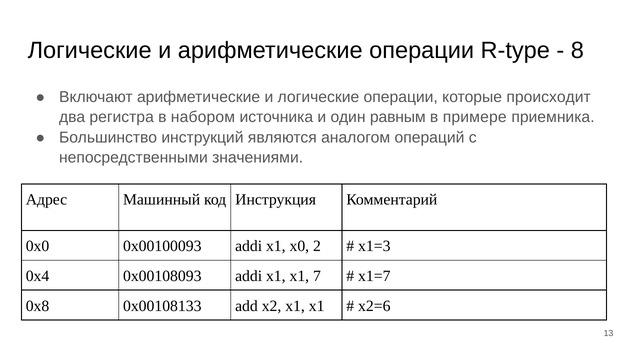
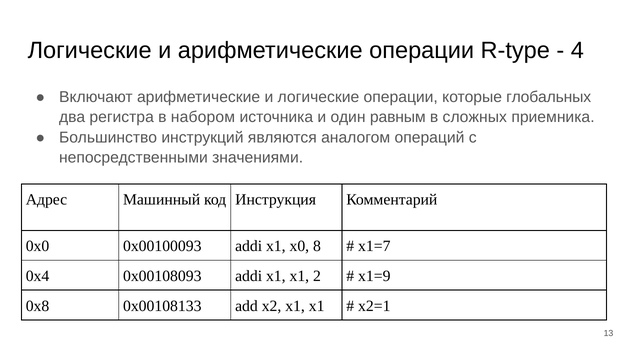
8: 8 -> 4
происходит: происходит -> глобальных
примере: примере -> сложных
2: 2 -> 8
x1=3: x1=3 -> x1=7
7: 7 -> 2
x1=7: x1=7 -> x1=9
x2=6: x2=6 -> x2=1
